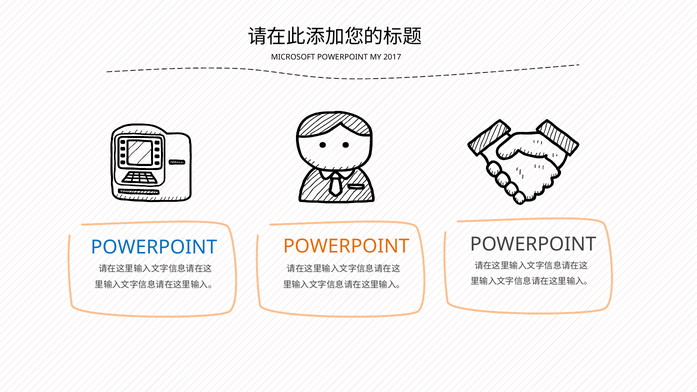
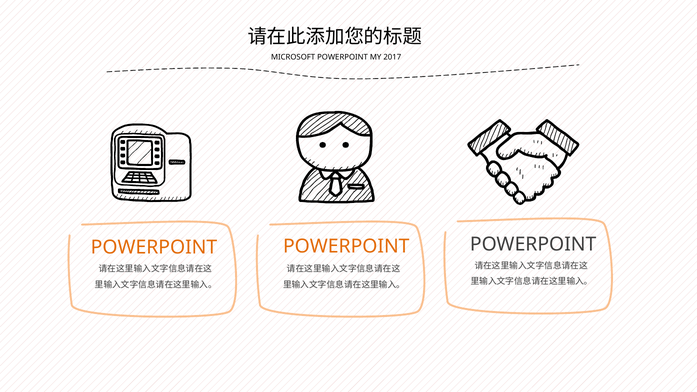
POWERPOINT at (154, 247) colour: blue -> orange
